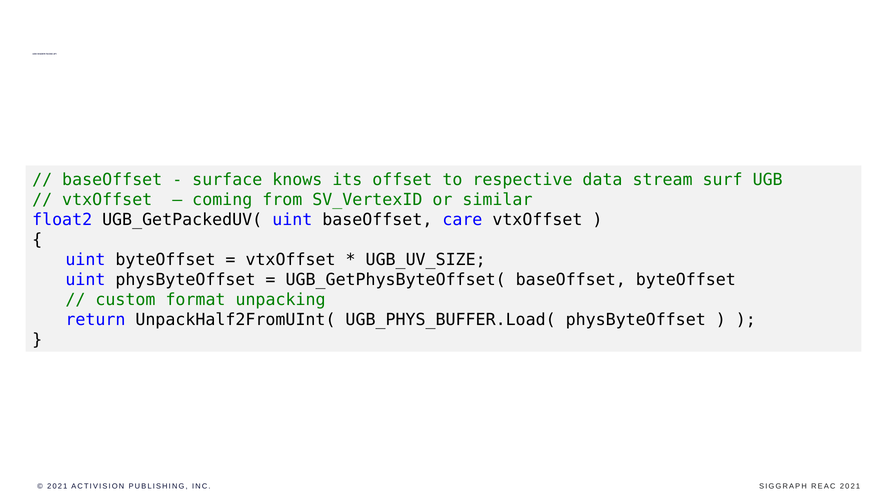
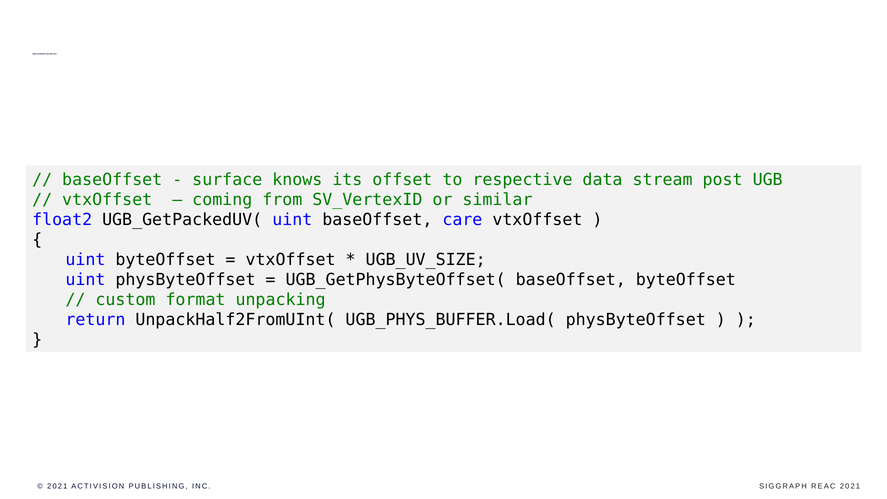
surf: surf -> post
